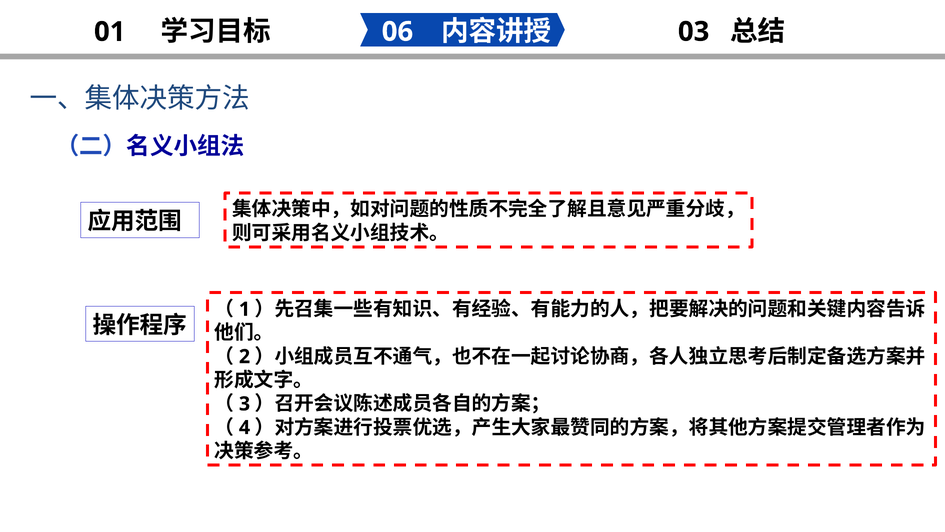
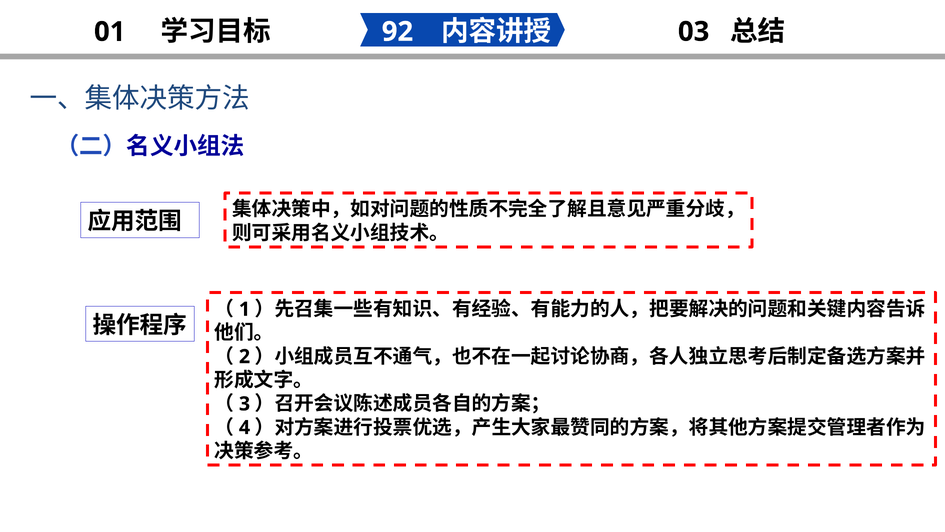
06: 06 -> 92
